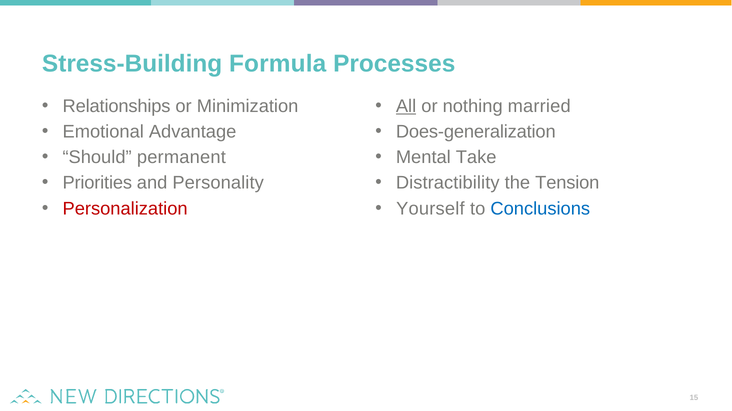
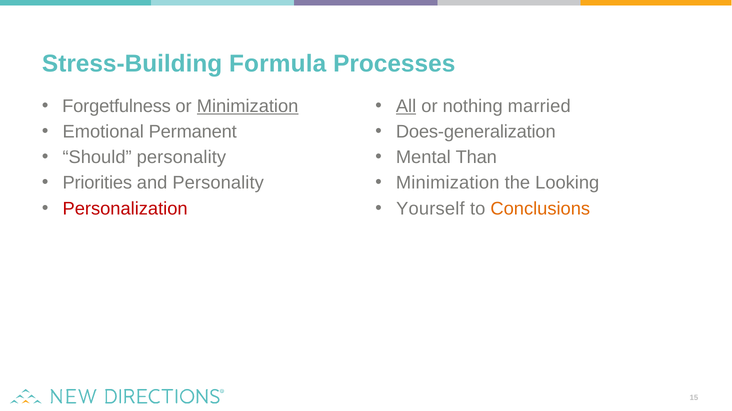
Relationships: Relationships -> Forgetfulness
Minimization at (248, 106) underline: none -> present
Advantage: Advantage -> Permanent
Should permanent: permanent -> personality
Take: Take -> Than
Distractibility at (448, 183): Distractibility -> Minimization
Tension: Tension -> Looking
Conclusions colour: blue -> orange
